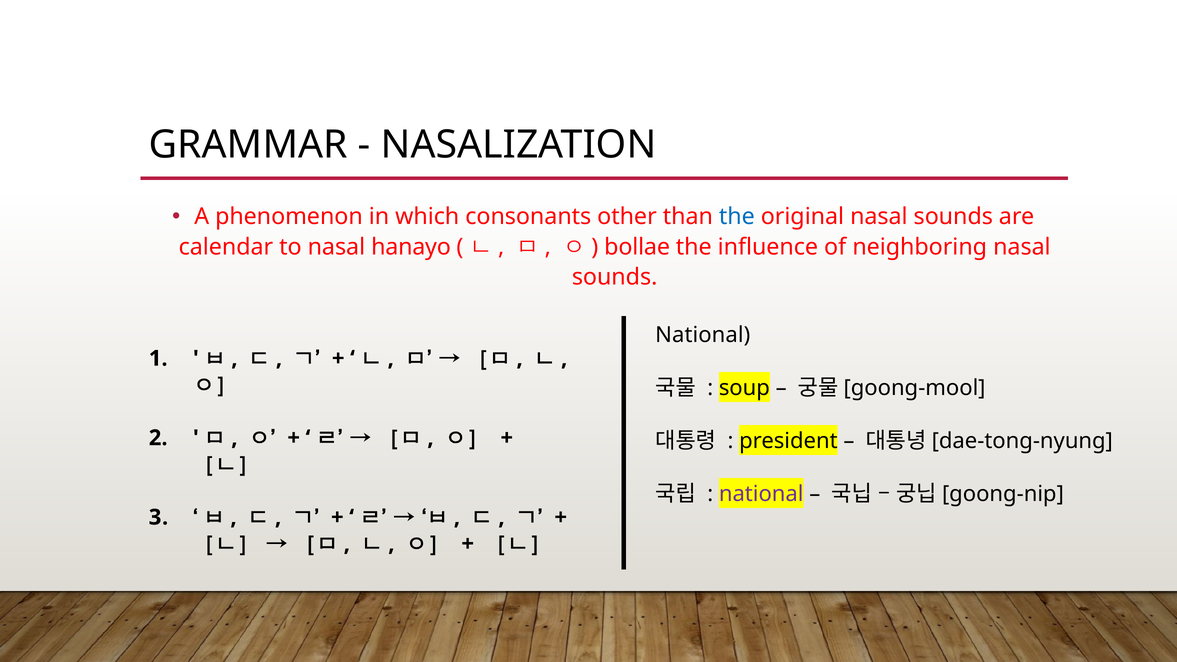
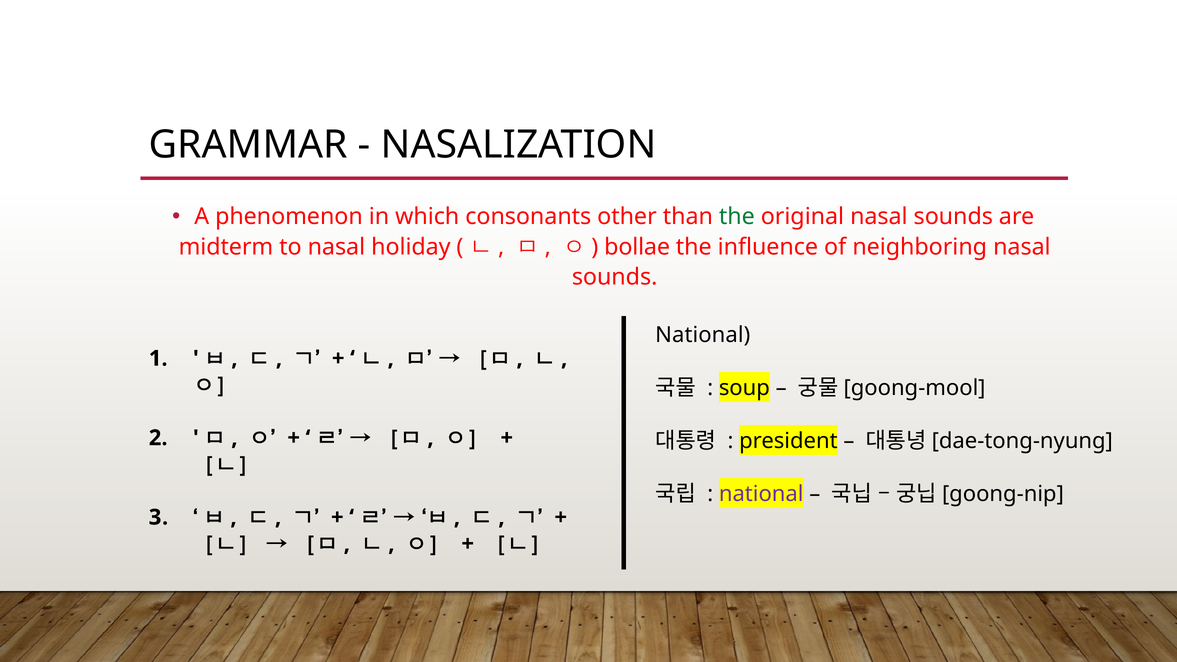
the at (737, 217) colour: blue -> green
calendar: calendar -> midterm
hanayo: hanayo -> holiday
